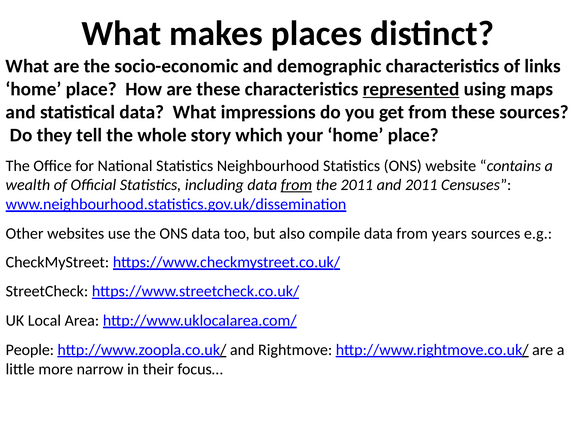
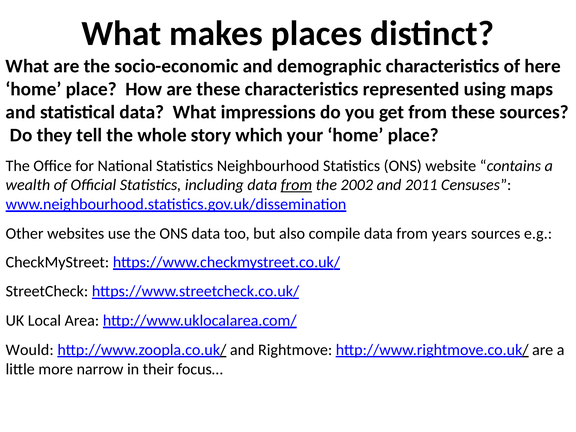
links: links -> here
represented underline: present -> none
the 2011: 2011 -> 2002
People: People -> Would
